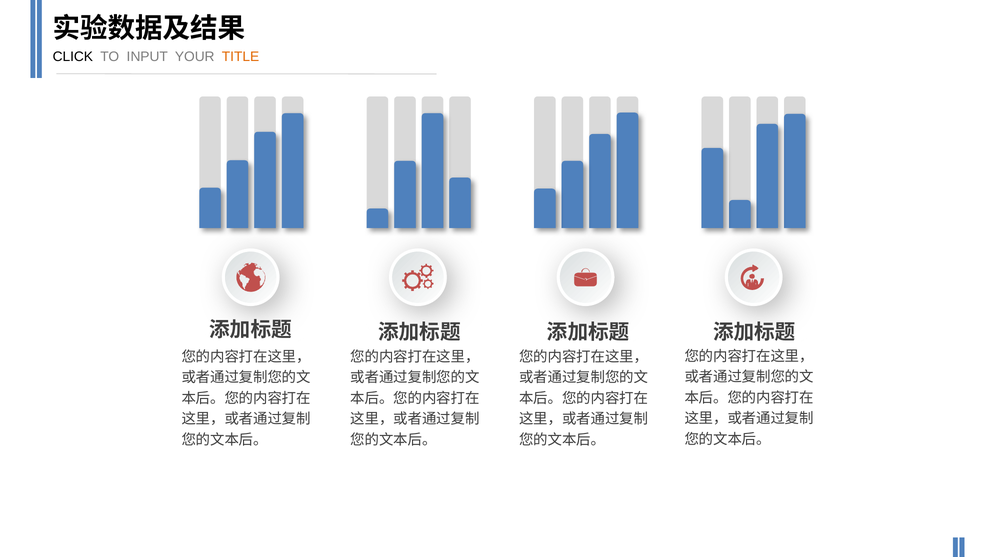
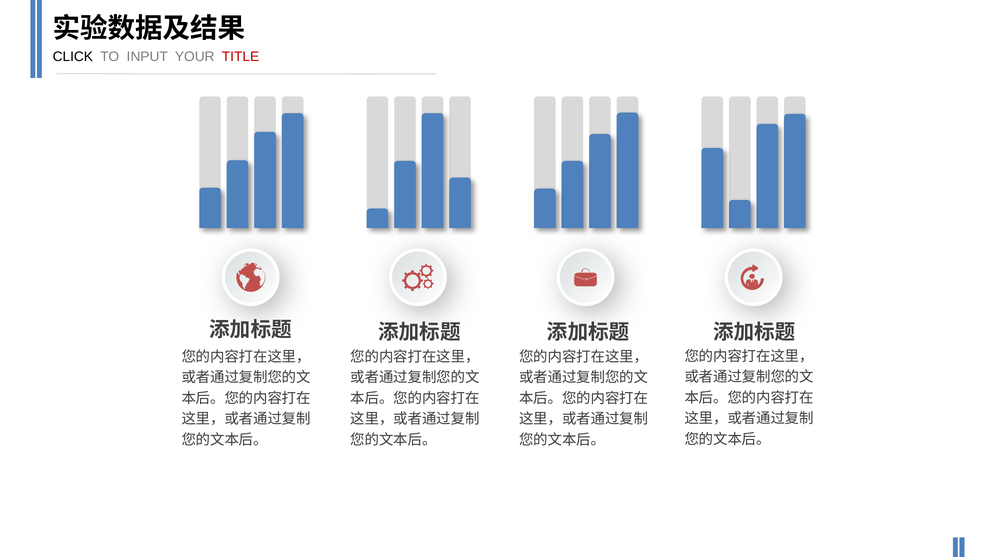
TITLE colour: orange -> red
